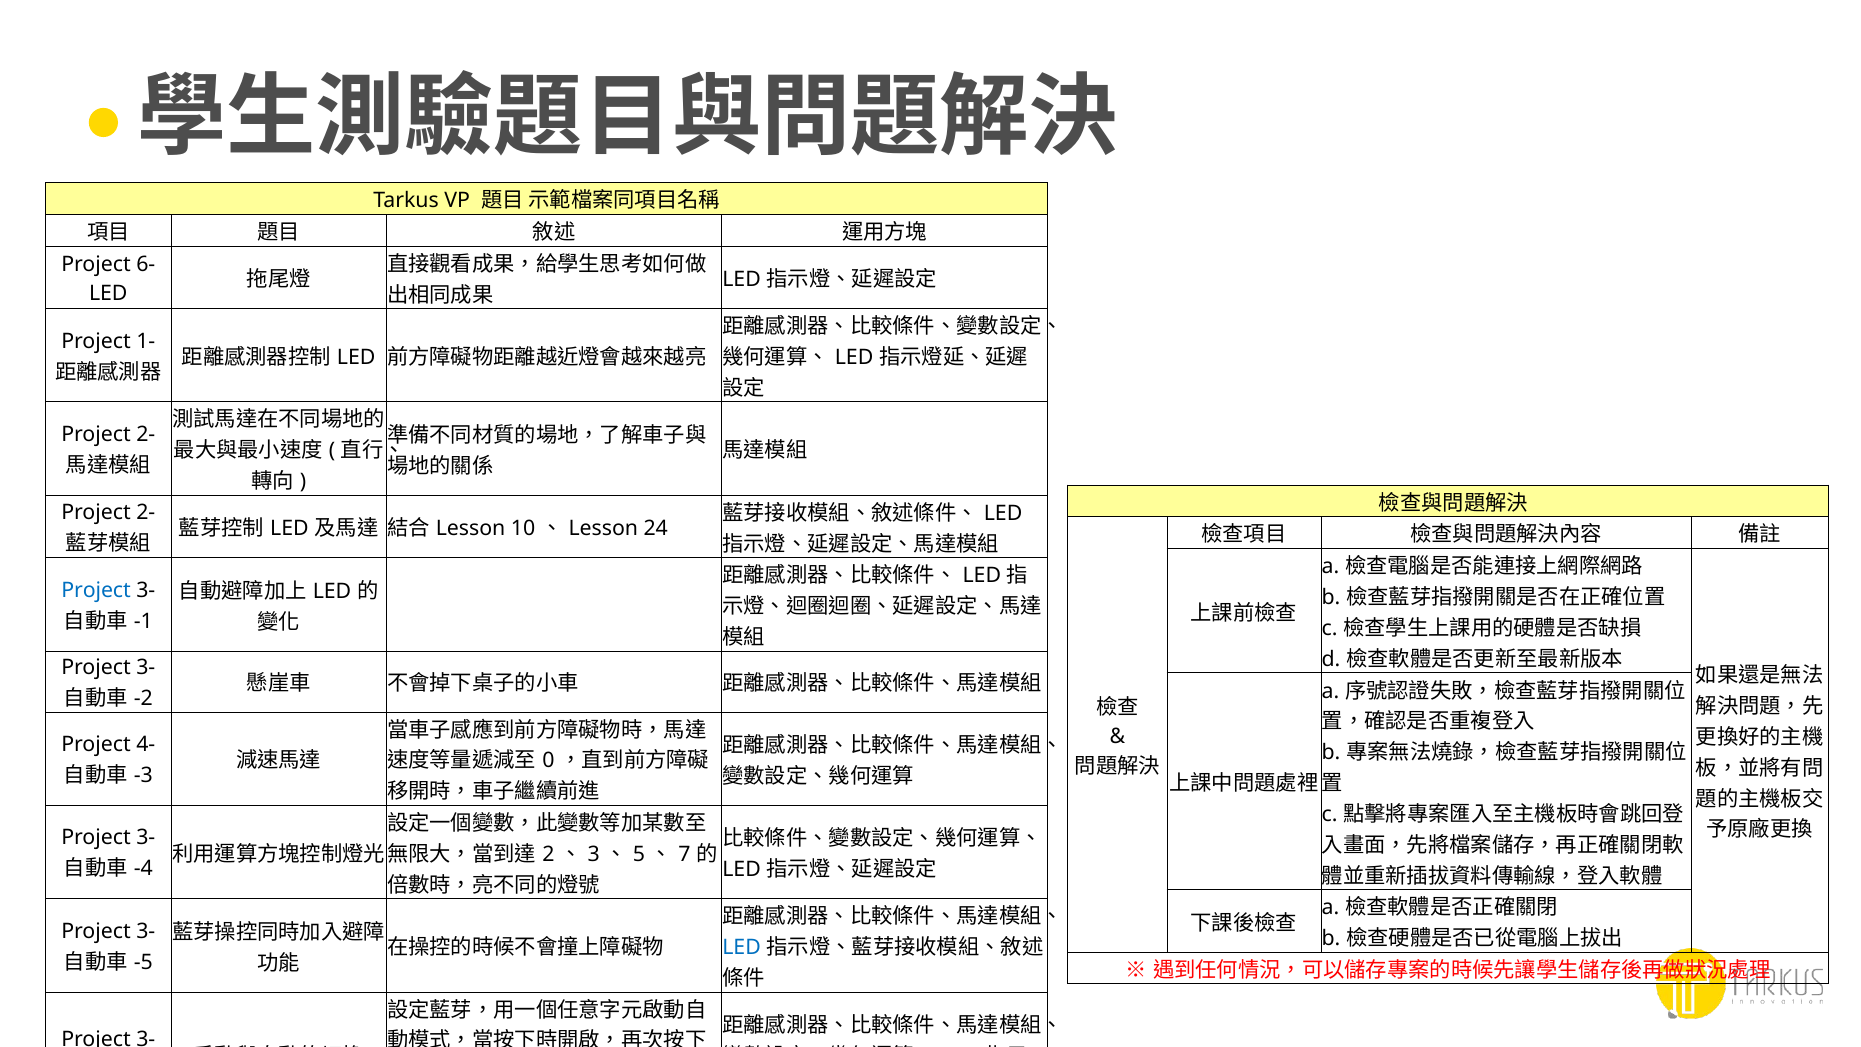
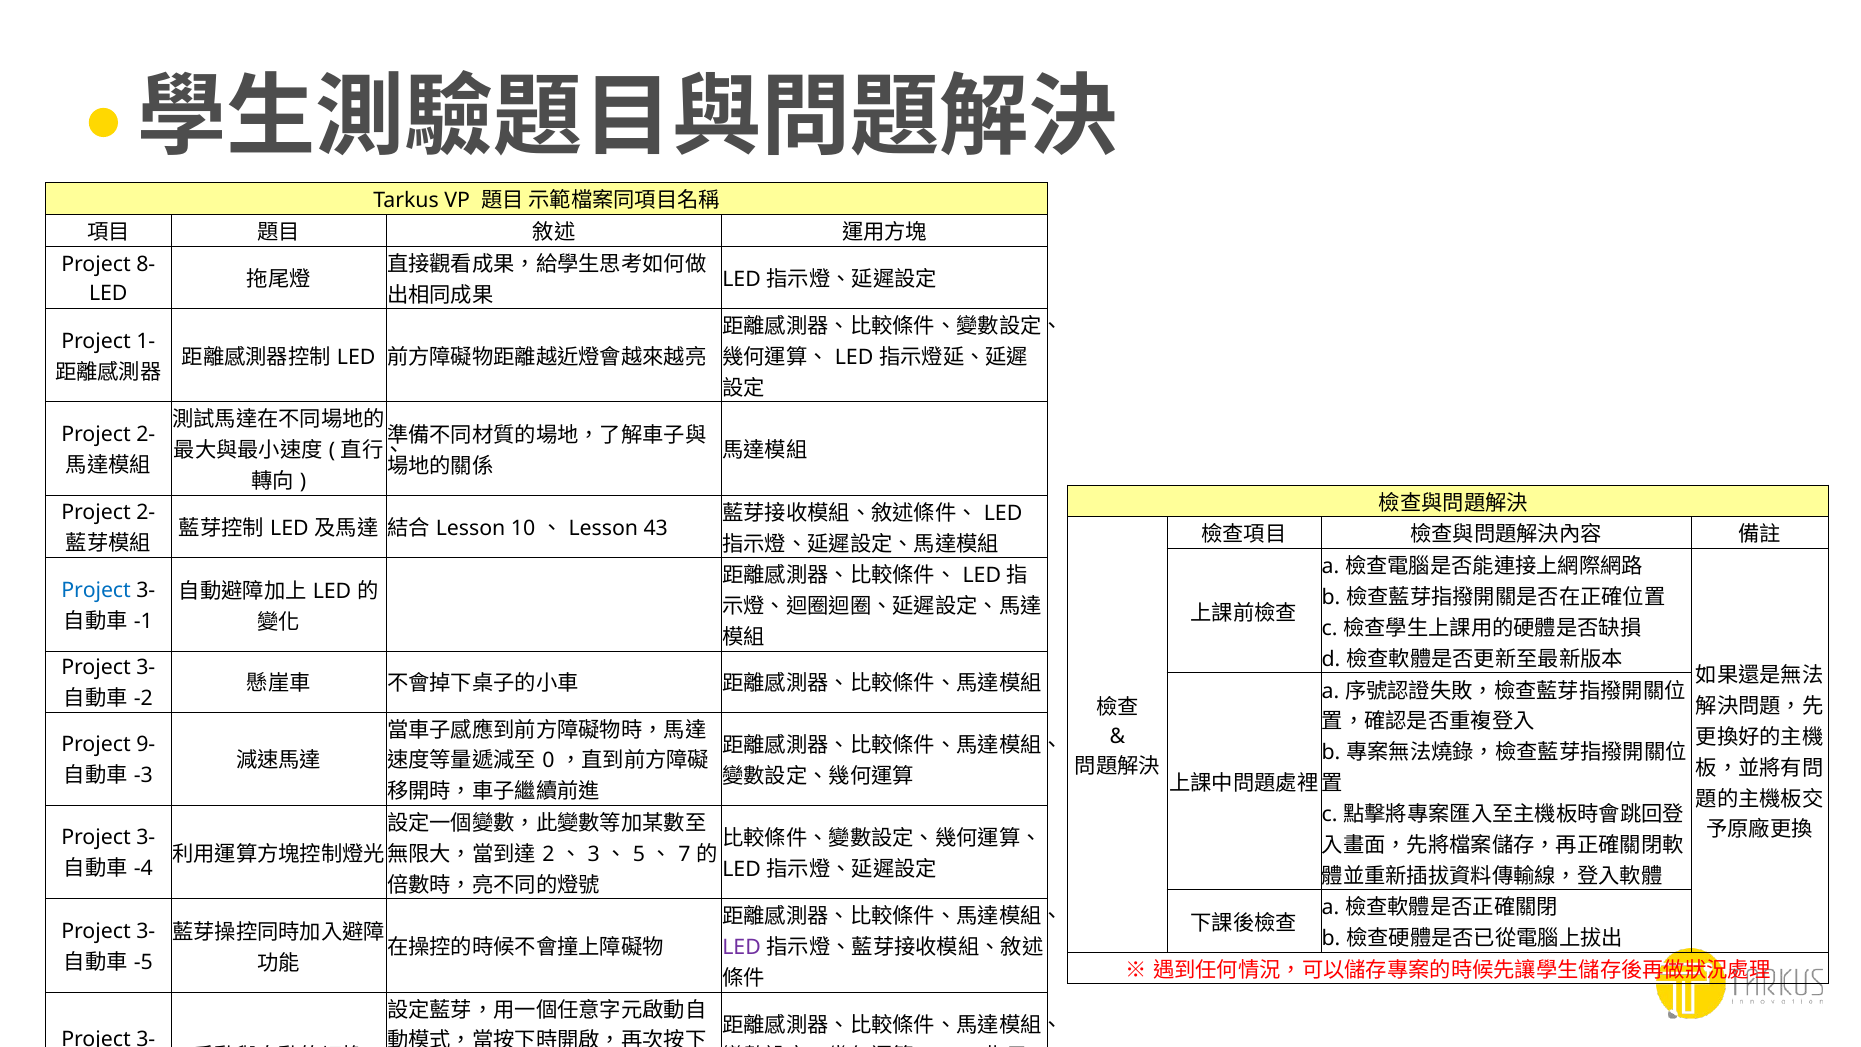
6-: 6- -> 8-
24: 24 -> 43
4-: 4- -> 9-
LED at (742, 947) colour: blue -> purple
